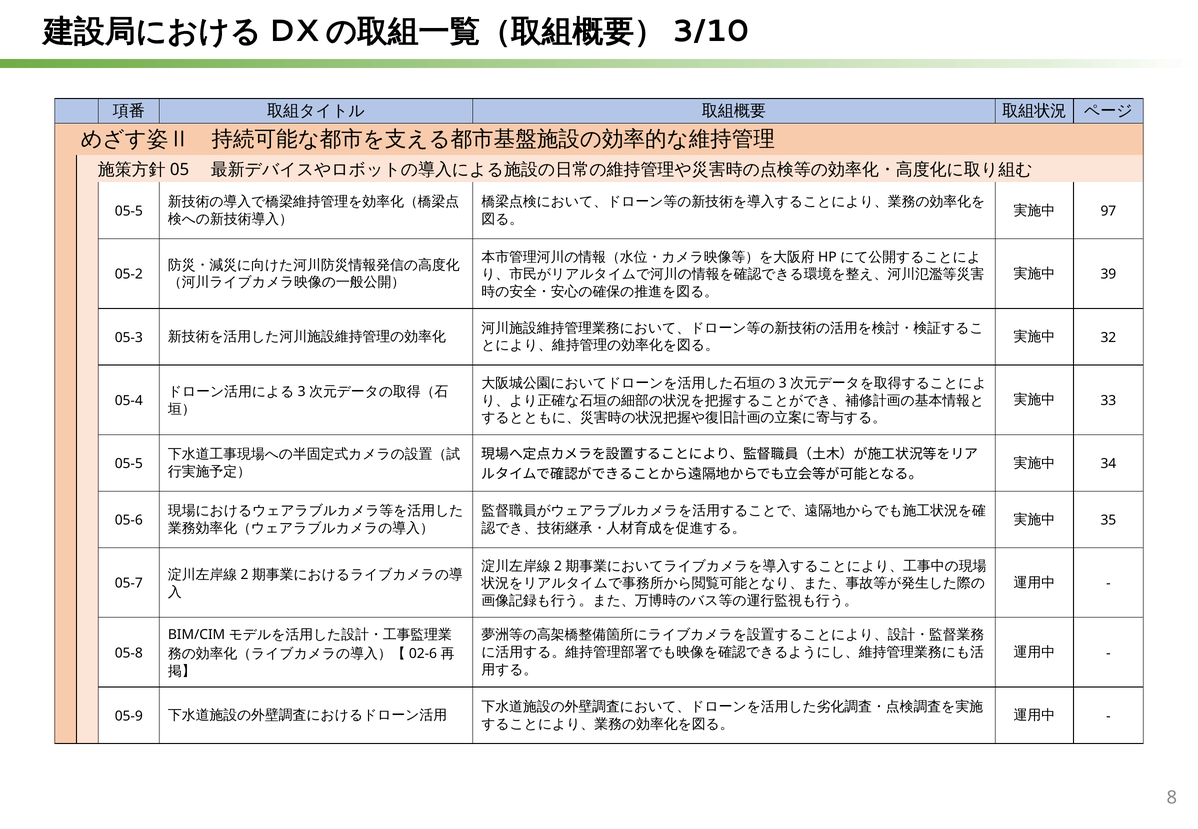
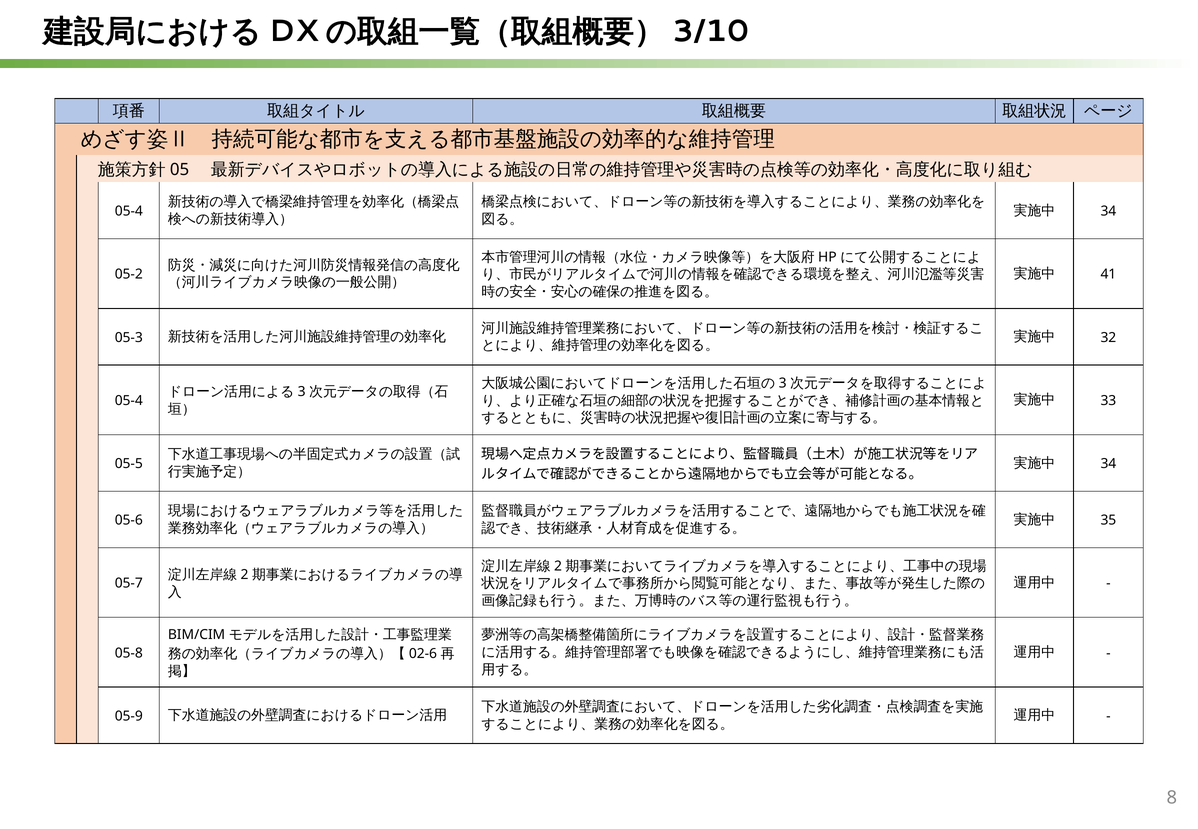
97 at (1108, 211): 97 -> 34
05-5 at (129, 211): 05-5 -> 05-4
39: 39 -> 41
